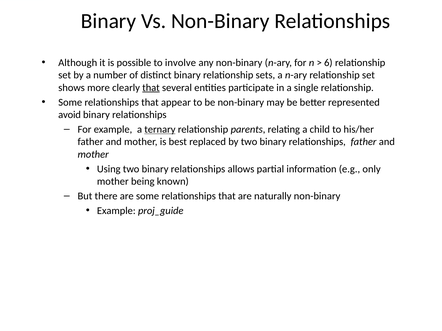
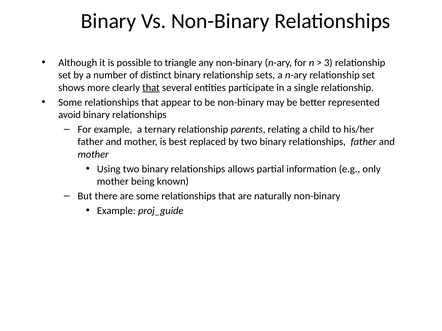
involve: involve -> triangle
6: 6 -> 3
ternary underline: present -> none
